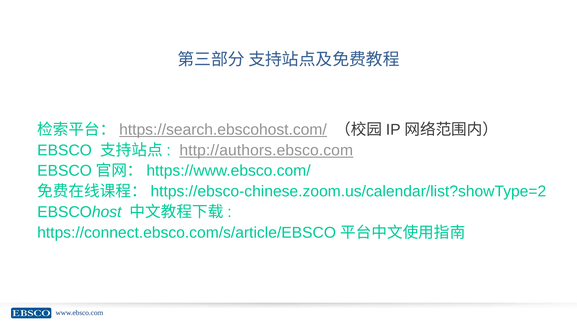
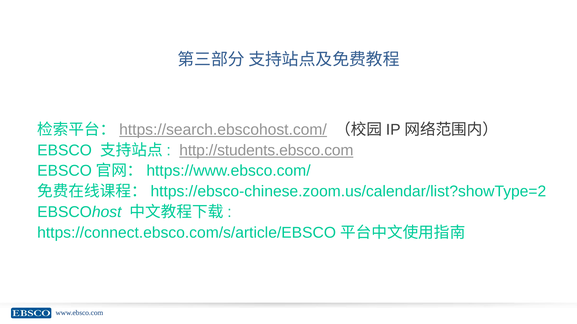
http://authors.ebsco.com: http://authors.ebsco.com -> http://students.ebsco.com
